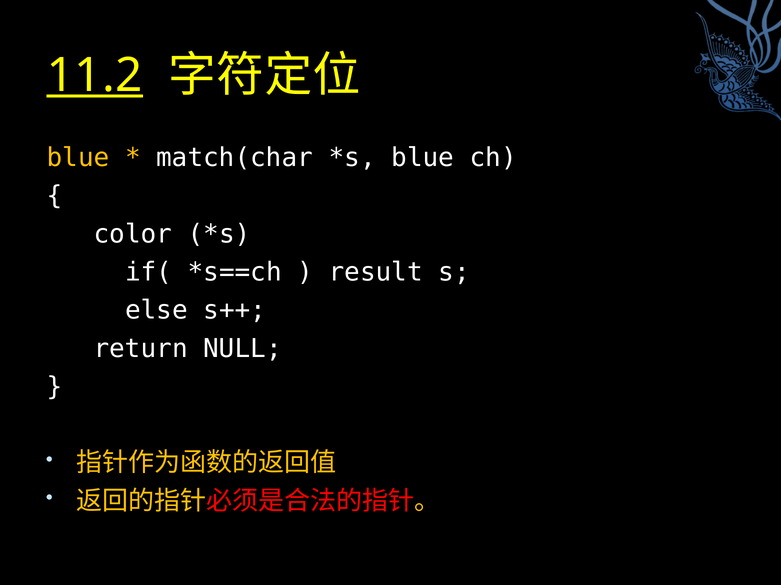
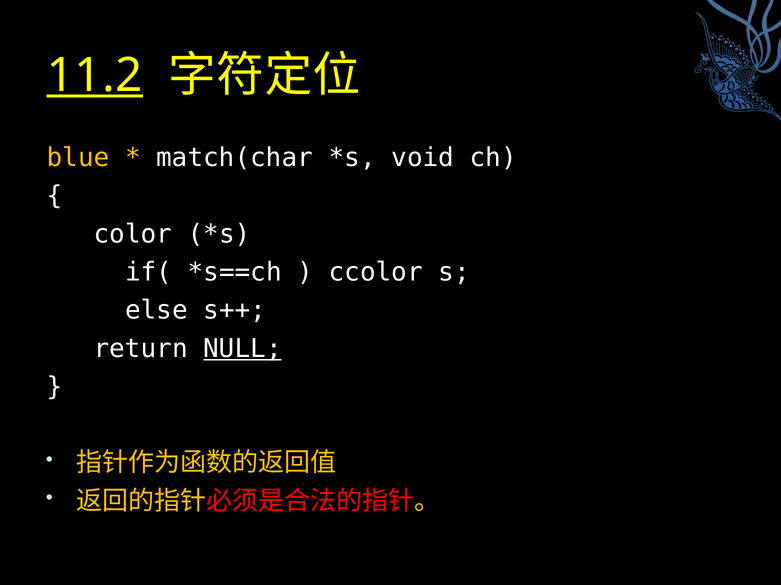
blue at (423, 158): blue -> void
result: result -> ccolor
NULL underline: none -> present
